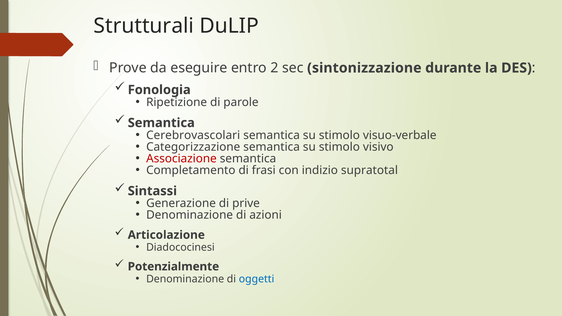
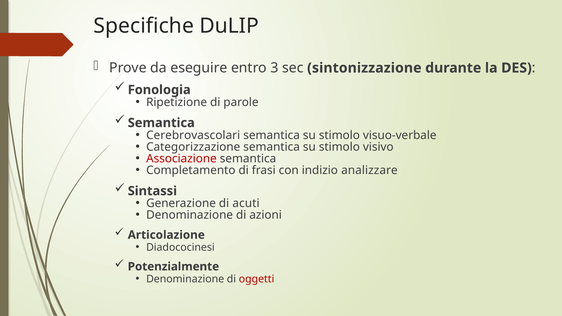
Strutturali: Strutturali -> Specifiche
2: 2 -> 3
supratotal: supratotal -> analizzare
prive: prive -> acuti
oggetti colour: blue -> red
